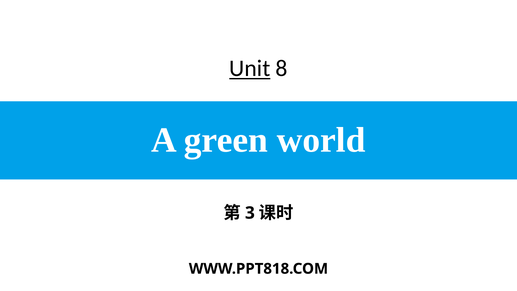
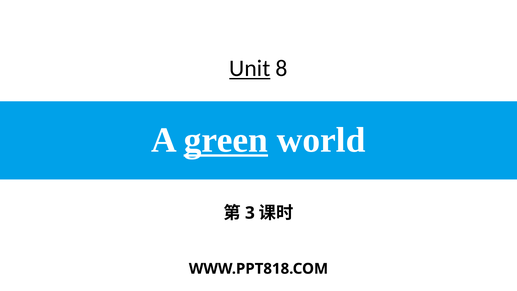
green underline: none -> present
